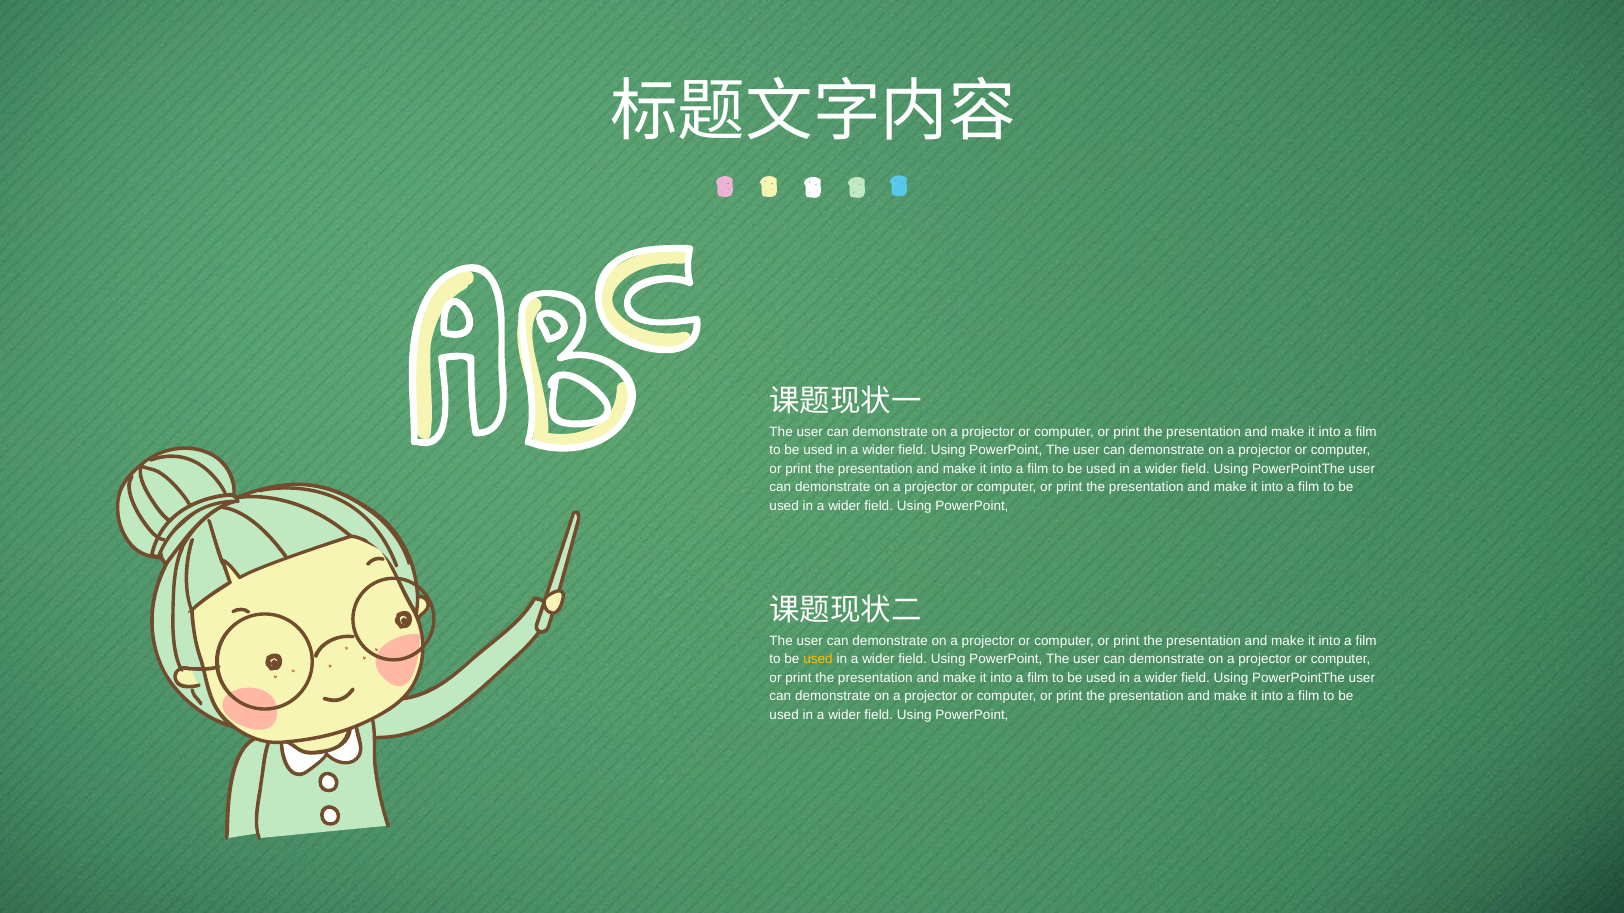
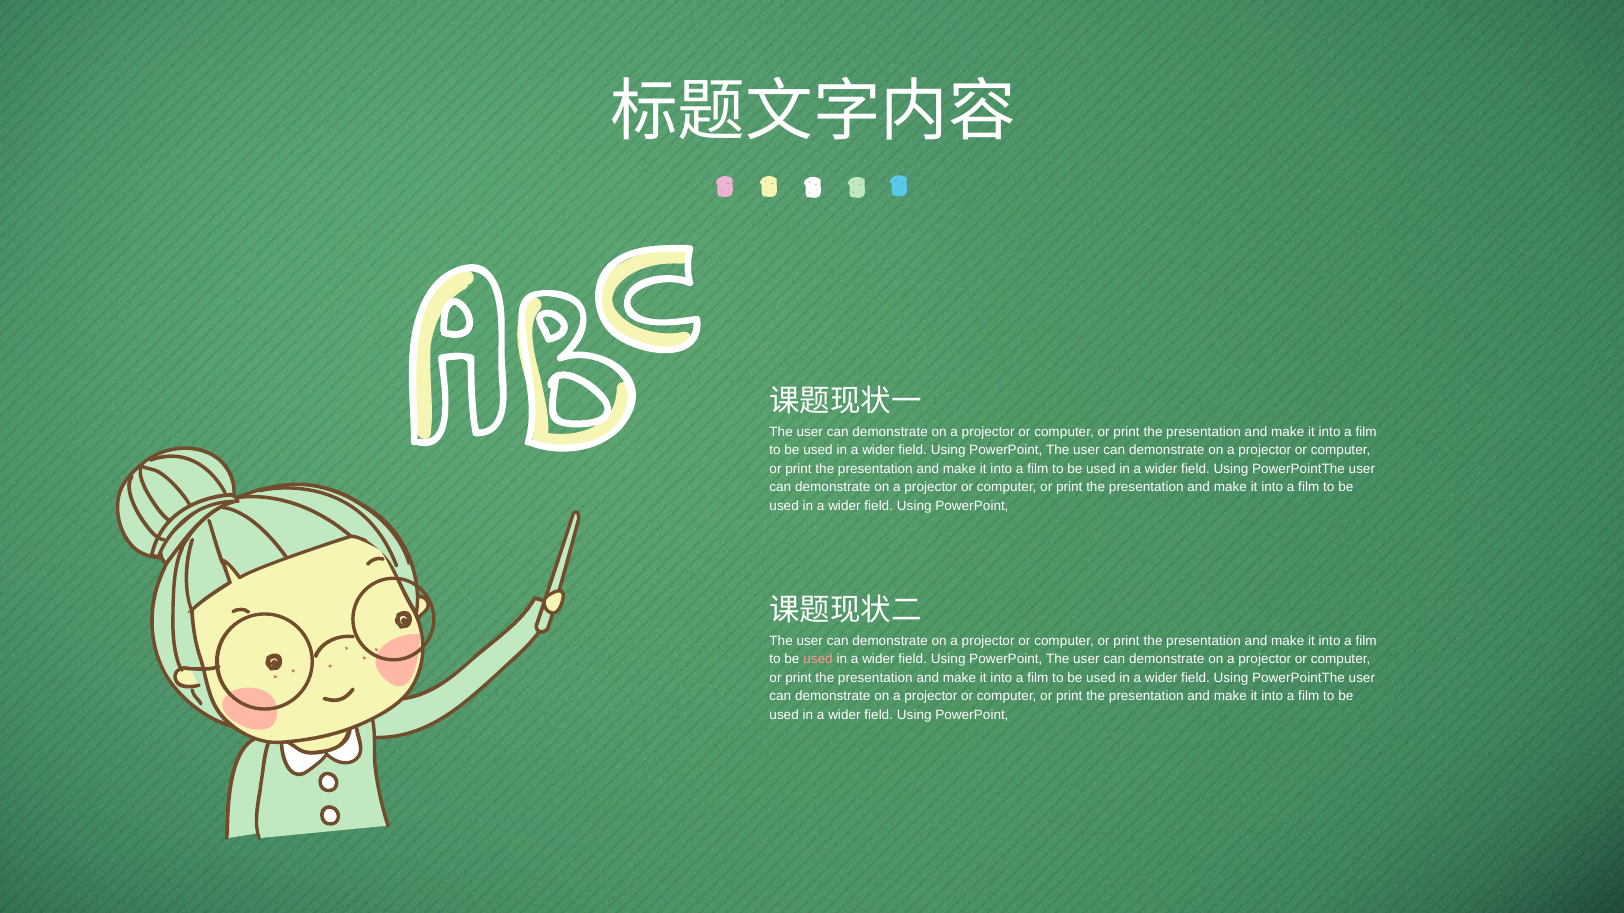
used at (818, 660) colour: yellow -> pink
